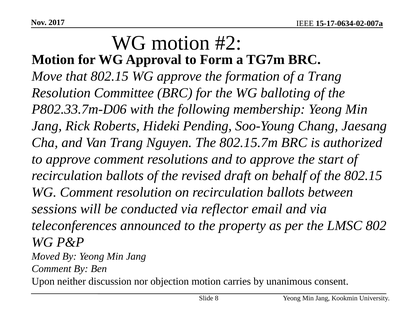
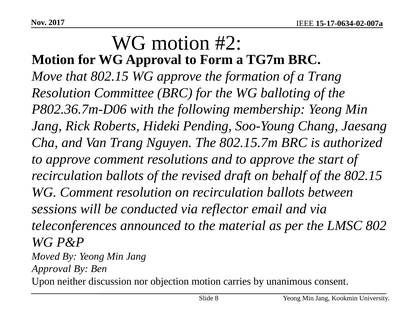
P802.33.7m-D06: P802.33.7m-D06 -> P802.36.7m-D06
property: property -> material
Comment at (51, 268): Comment -> Approval
